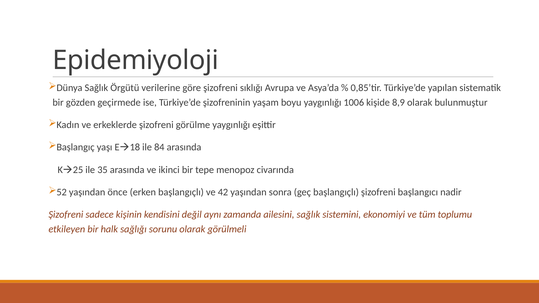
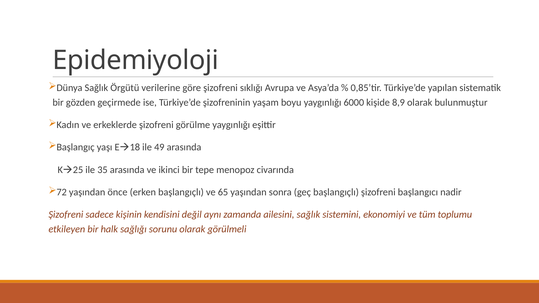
1006: 1006 -> 6000
84: 84 -> 49
52: 52 -> 72
42: 42 -> 65
